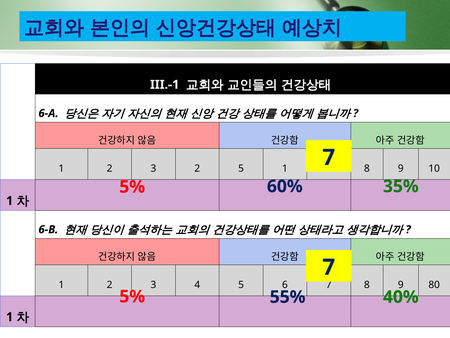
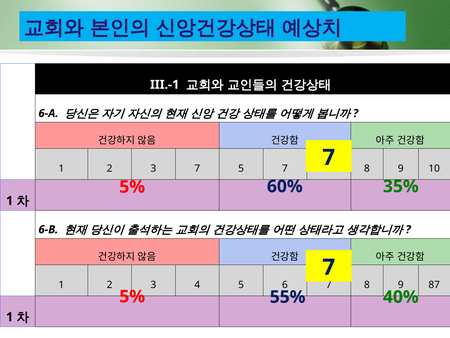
3 2: 2 -> 7
5 1: 1 -> 7
80: 80 -> 87
